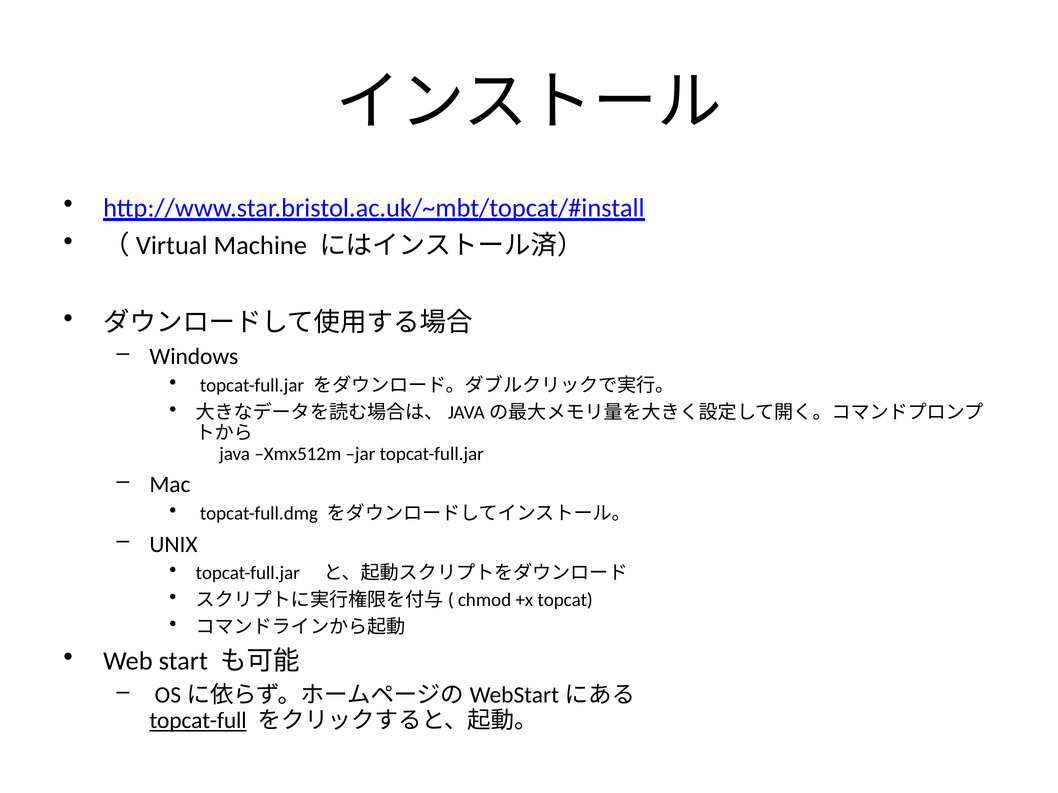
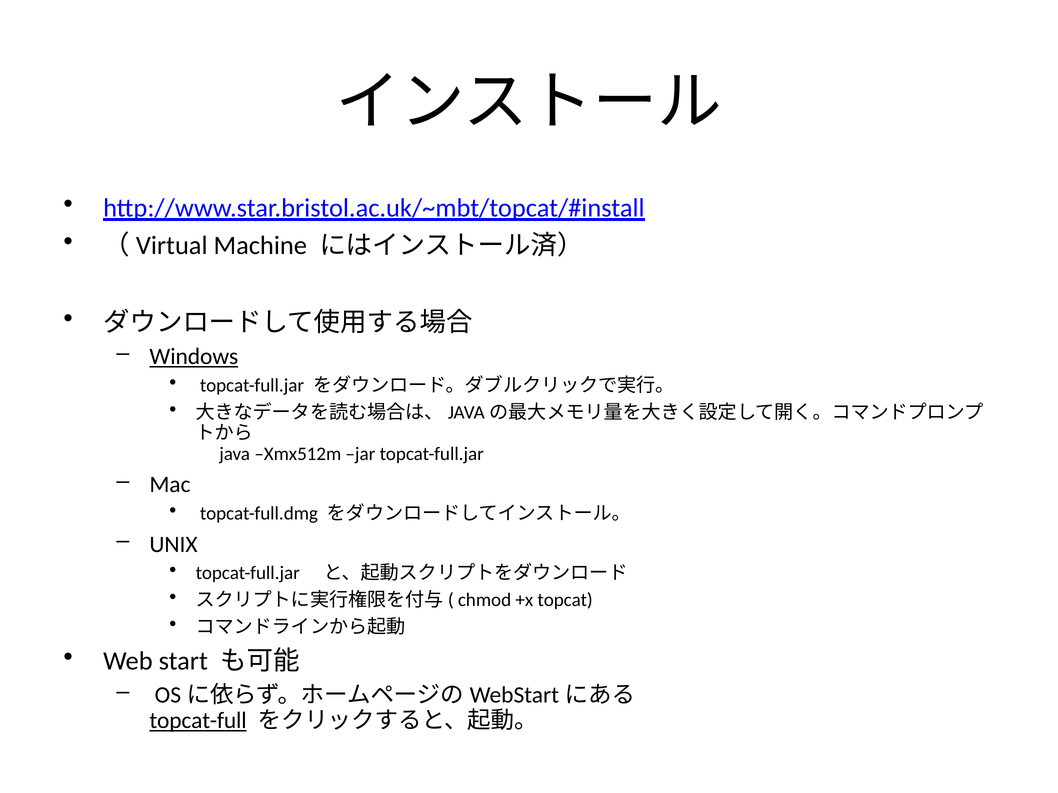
Windows underline: none -> present
